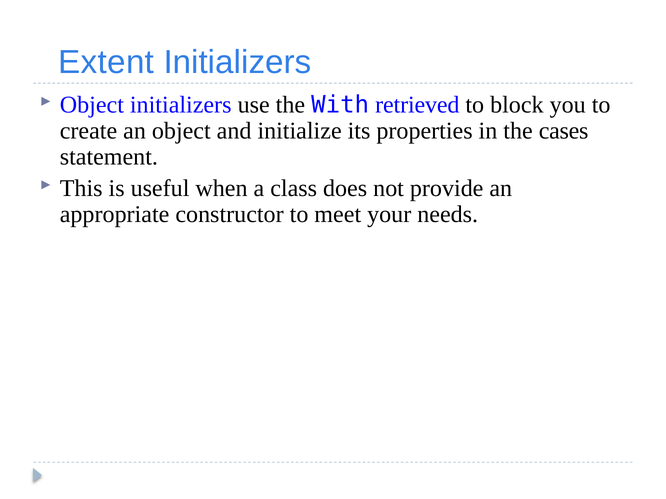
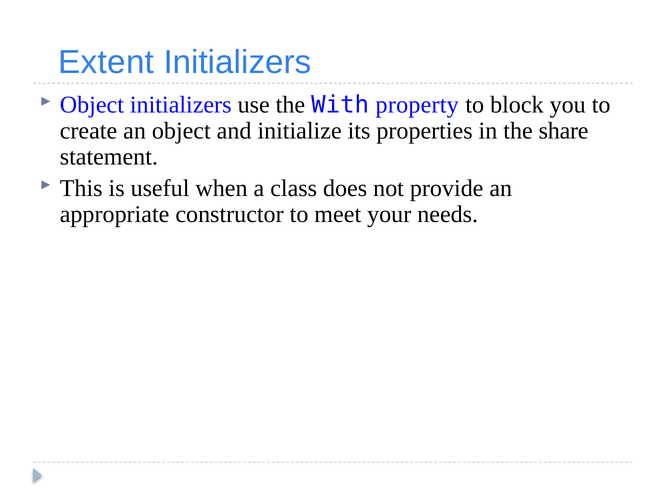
retrieved: retrieved -> property
cases: cases -> share
